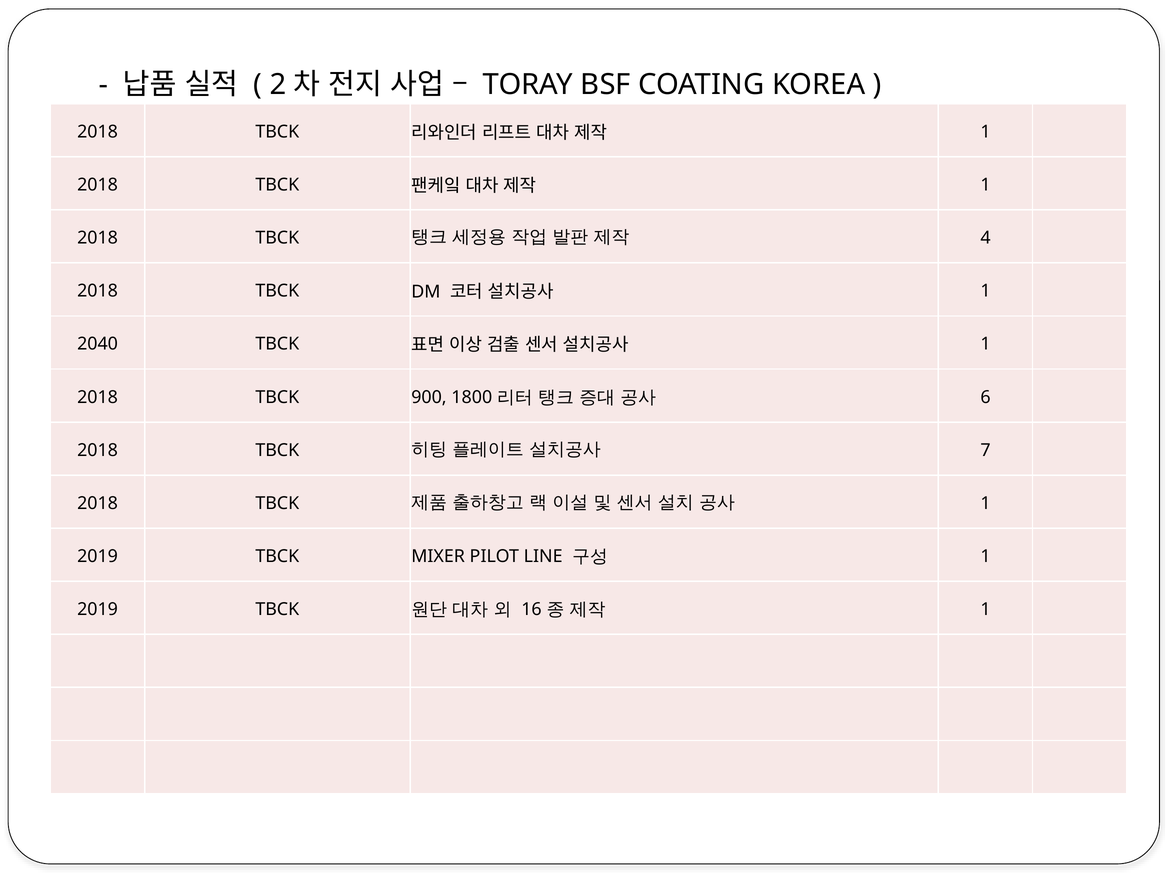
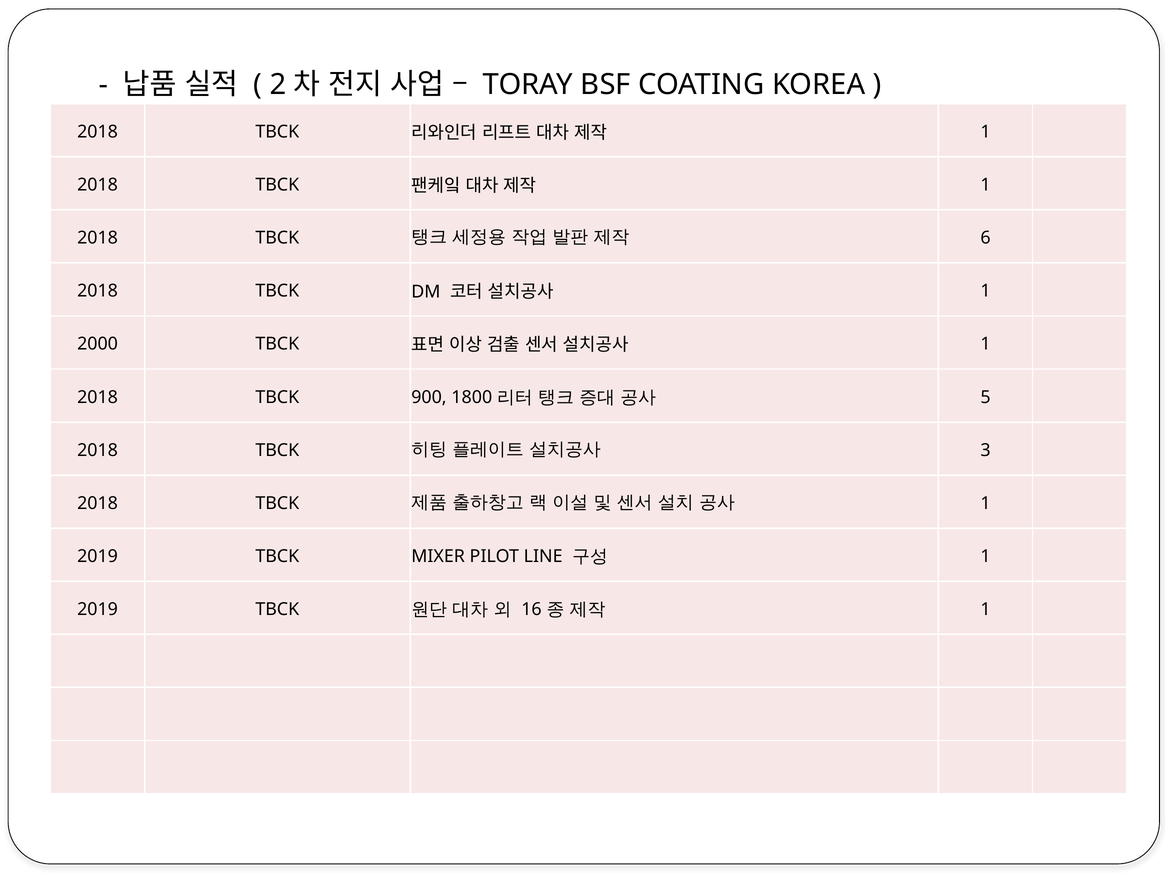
4: 4 -> 6
2040: 2040 -> 2000
6: 6 -> 5
7: 7 -> 3
